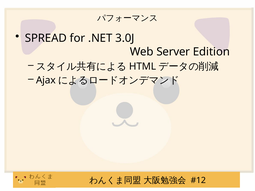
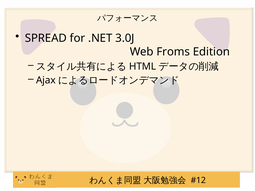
Server: Server -> Froms
